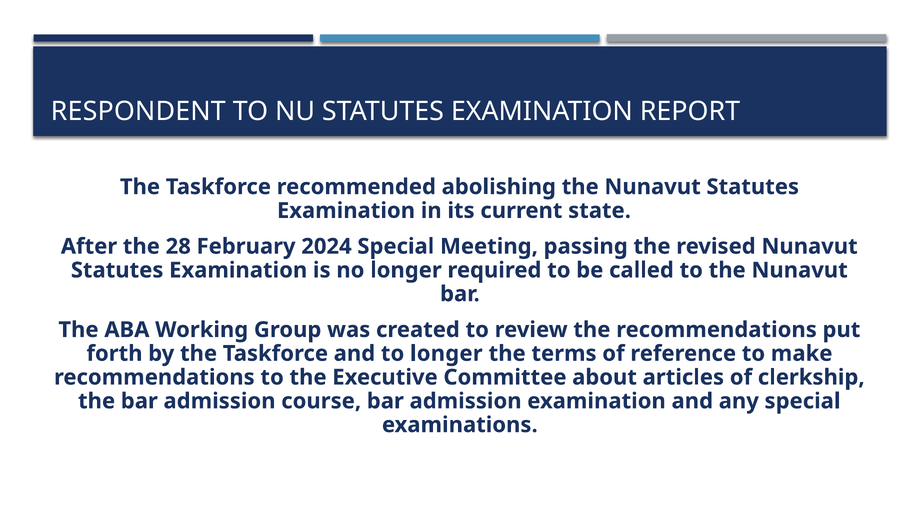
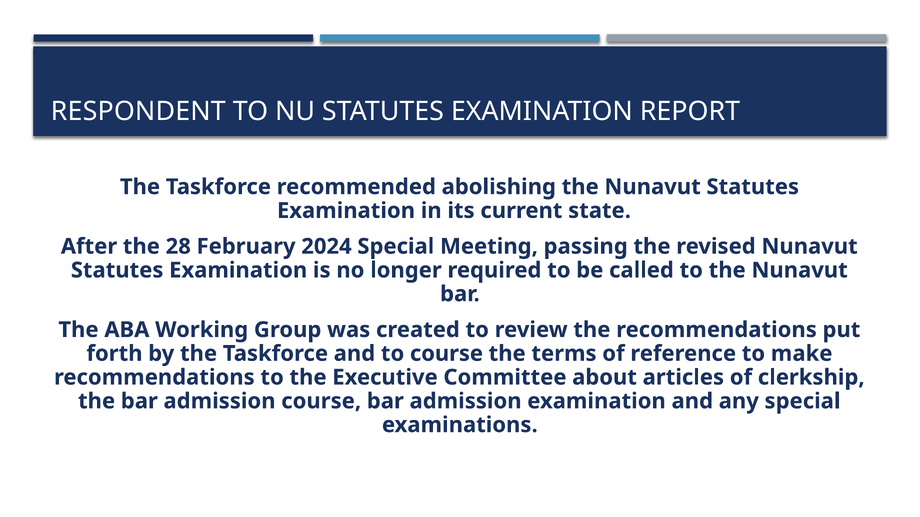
to longer: longer -> course
